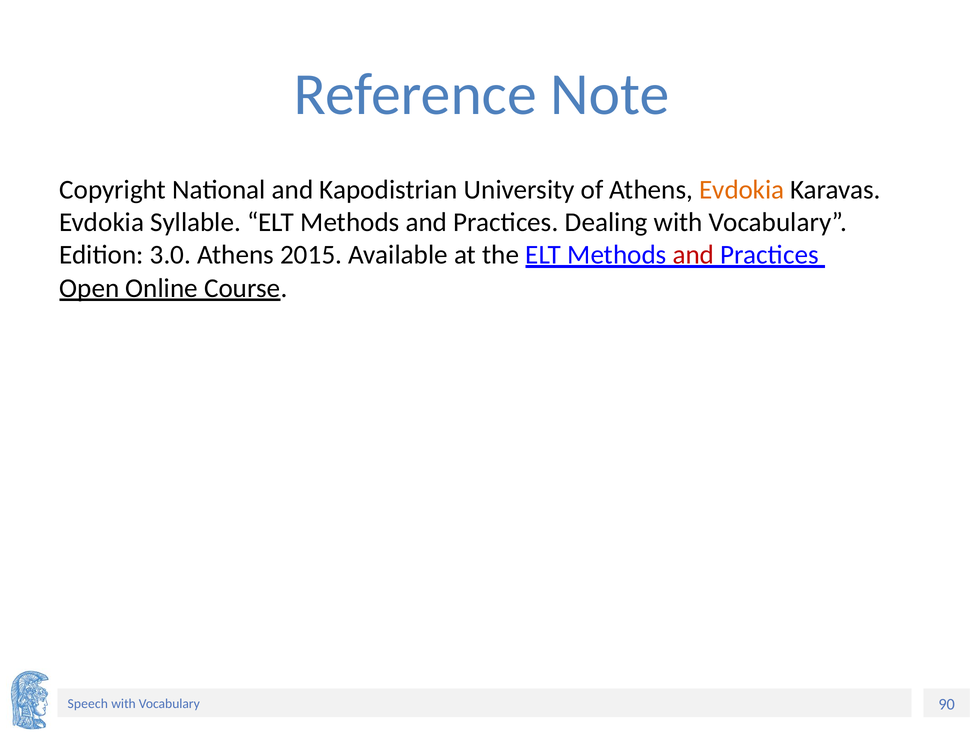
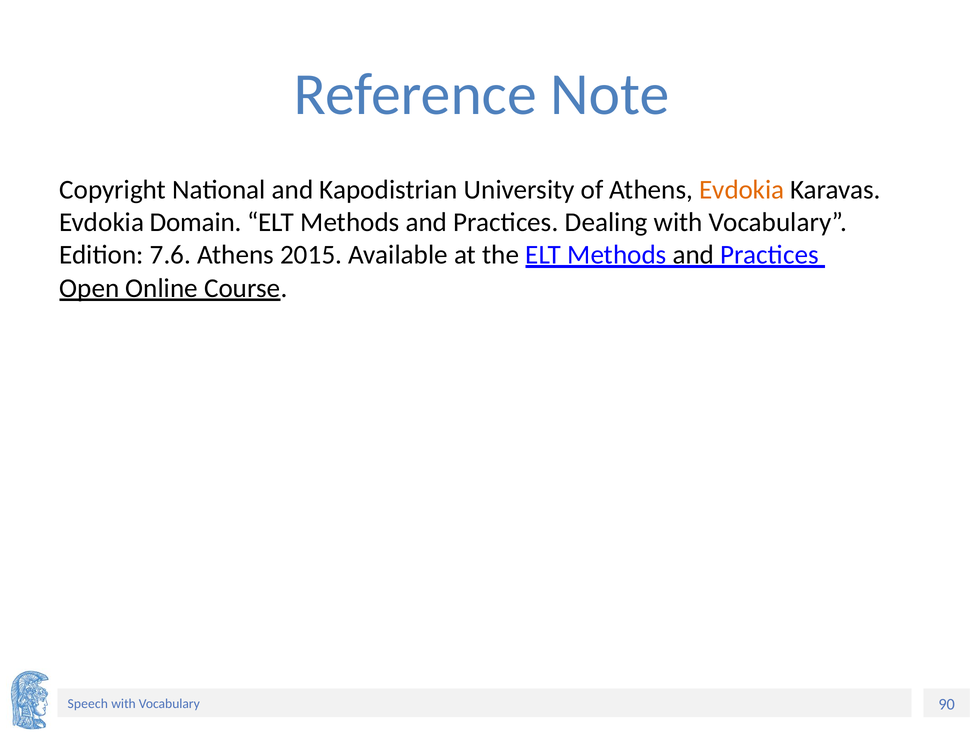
Syllable: Syllable -> Domain
3.0: 3.0 -> 7.6
and at (693, 255) colour: red -> black
